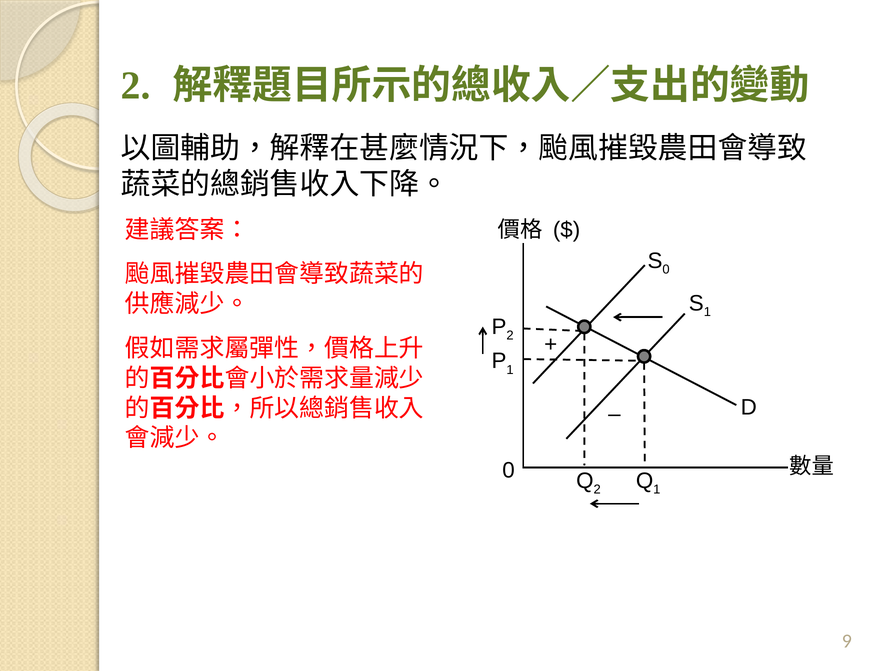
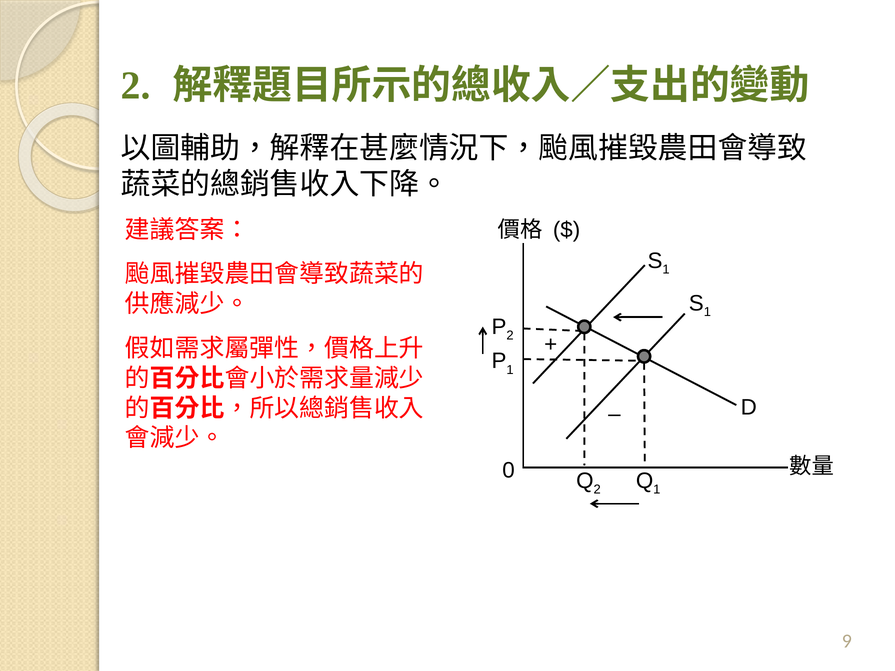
0 at (666, 270): 0 -> 1
